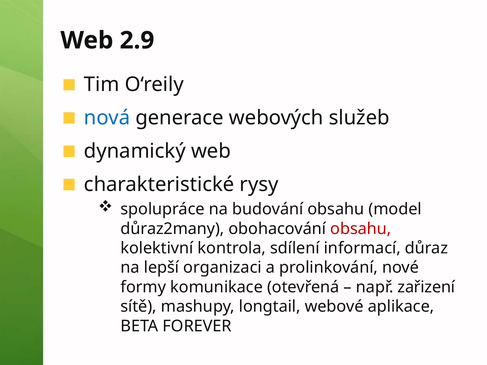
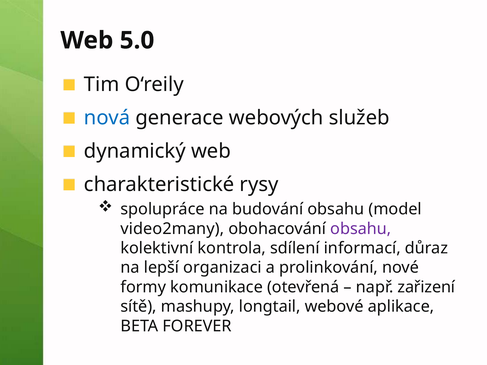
2.9: 2.9 -> 5.0
důraz2many: důraz2many -> video2many
obsahu at (361, 229) colour: red -> purple
